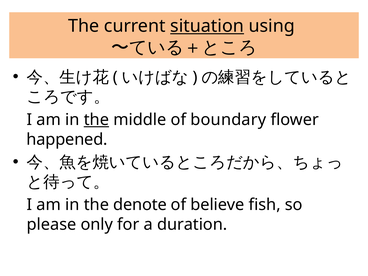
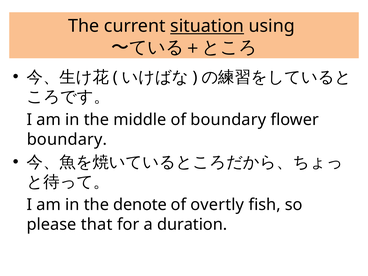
the at (96, 120) underline: present -> none
happened at (67, 139): happened -> boundary
believe: believe -> overtly
only: only -> that
